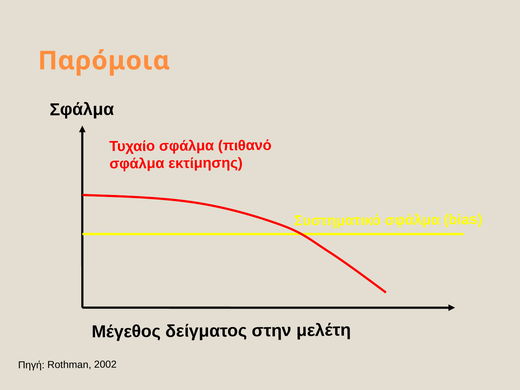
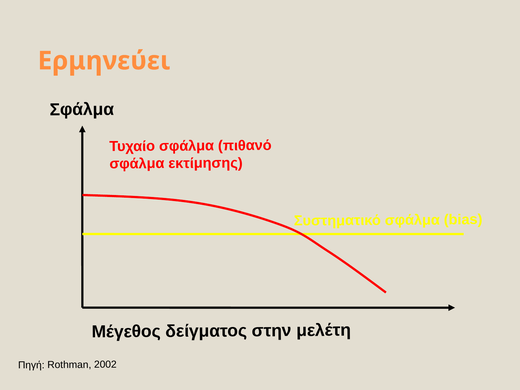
Παρόμοια: Παρόμοια -> Ερμηνεύει
